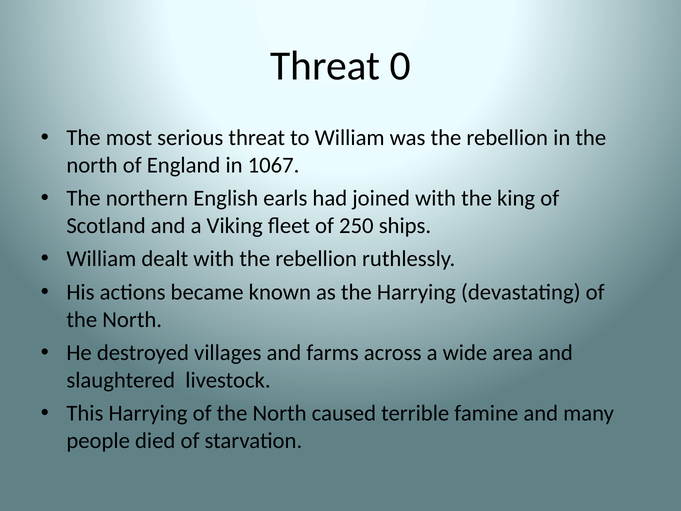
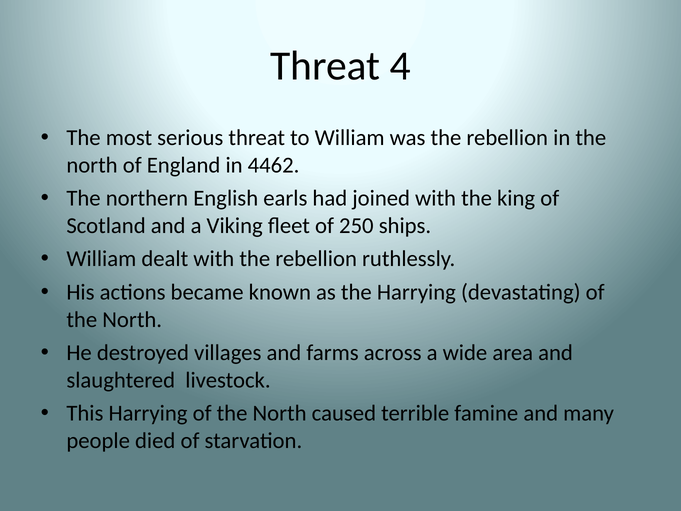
0: 0 -> 4
1067: 1067 -> 4462
